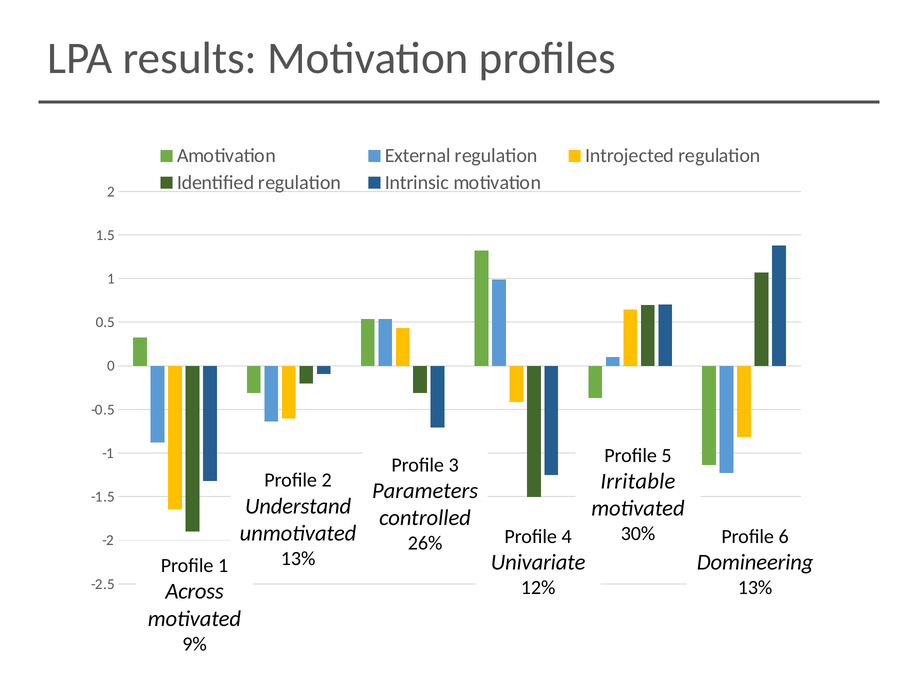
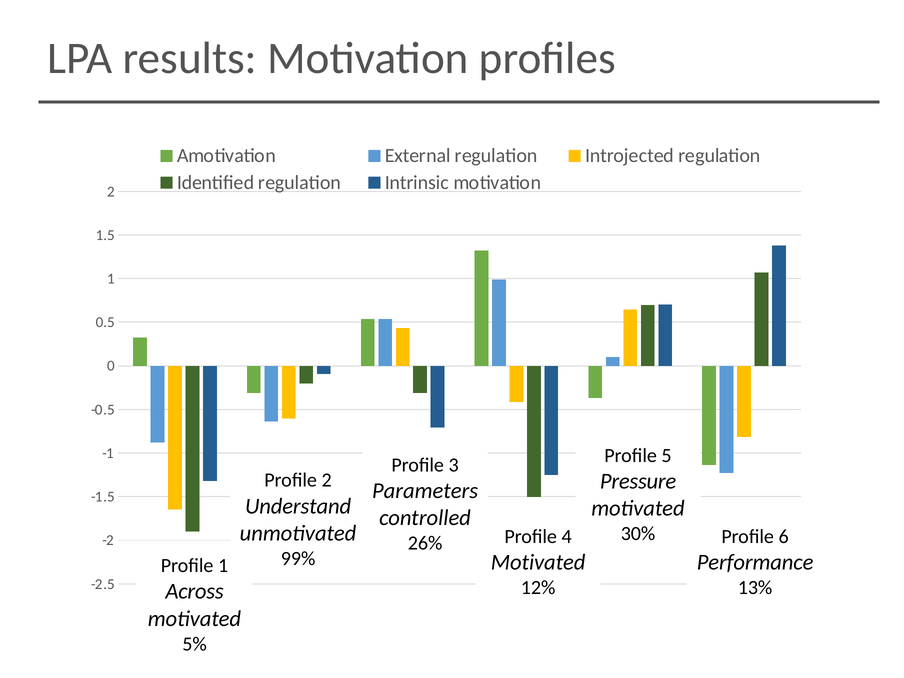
Irritable: Irritable -> Pressure
13% at (298, 559): 13% -> 99%
Univariate at (538, 562): Univariate -> Motivated
Domineering: Domineering -> Performance
9%: 9% -> 5%
